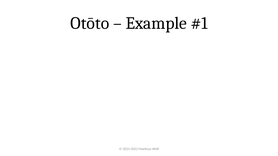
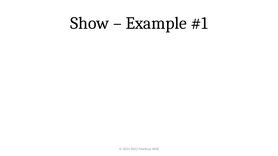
Otōto: Otōto -> Show
